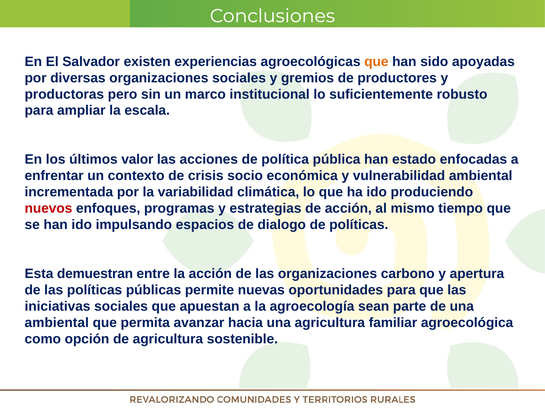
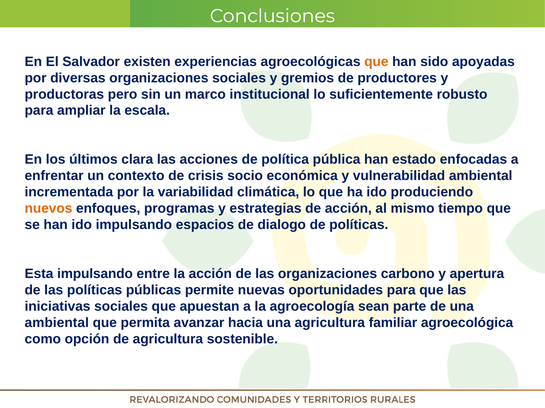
valor: valor -> clara
nuevos colour: red -> orange
Esta demuestran: demuestran -> impulsando
